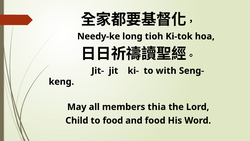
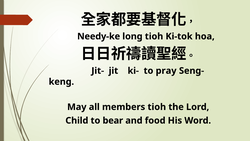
with: with -> pray
members thia: thia -> tioh
to food: food -> bear
